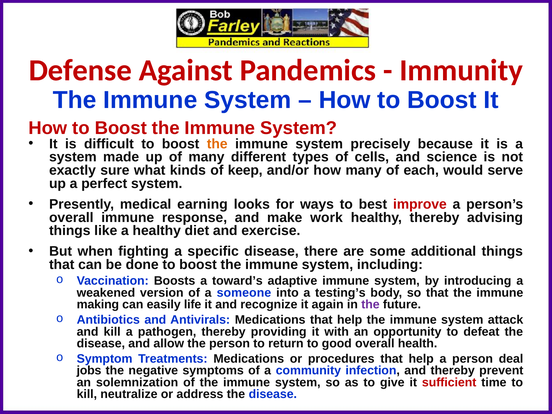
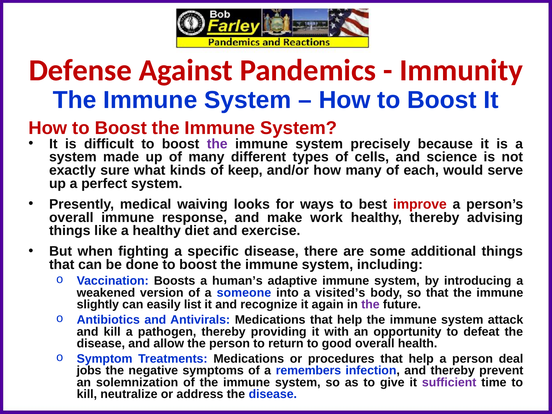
the at (217, 144) colour: orange -> purple
earning: earning -> waiving
toward’s: toward’s -> human’s
testing’s: testing’s -> visited’s
making: making -> slightly
life: life -> list
community: community -> remembers
sufficient colour: red -> purple
